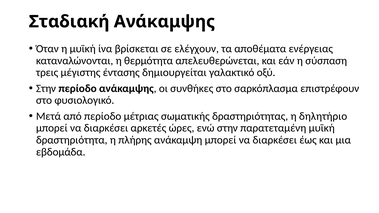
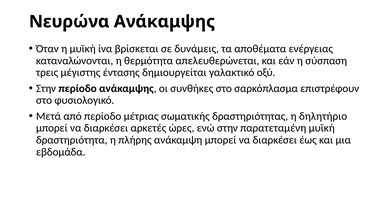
Σταδιακή: Σταδιακή -> Νευρώνα
ελέγχουν: ελέγχουν -> δυνάμεις
